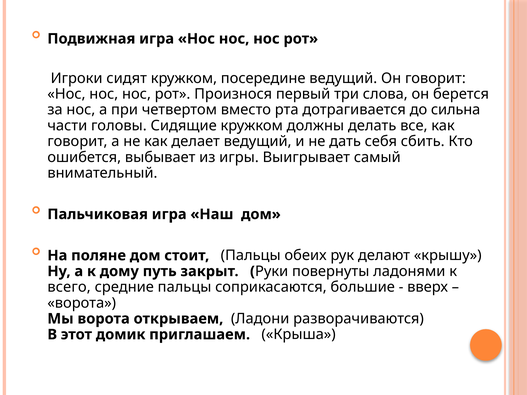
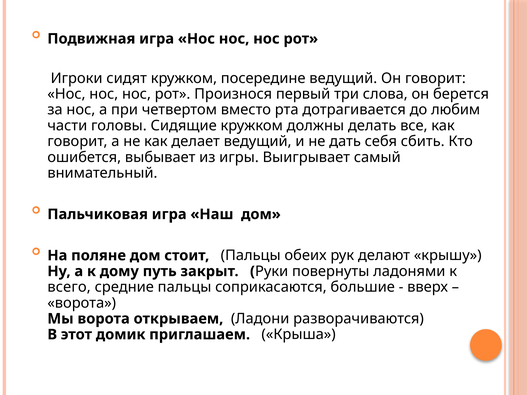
сильна: сильна -> любим
